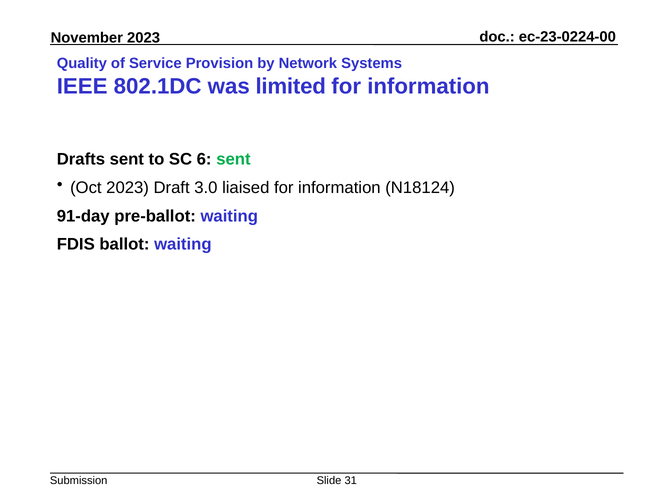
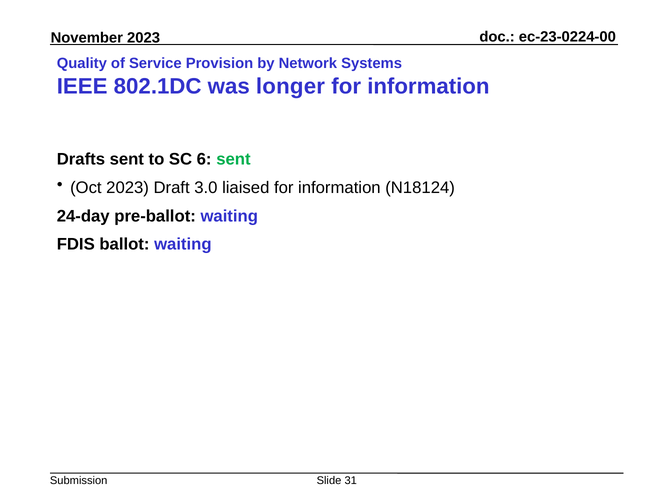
limited: limited -> longer
91-day: 91-day -> 24-day
